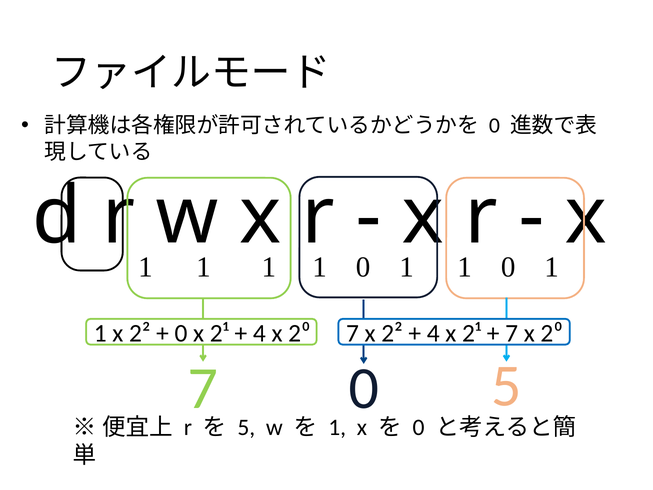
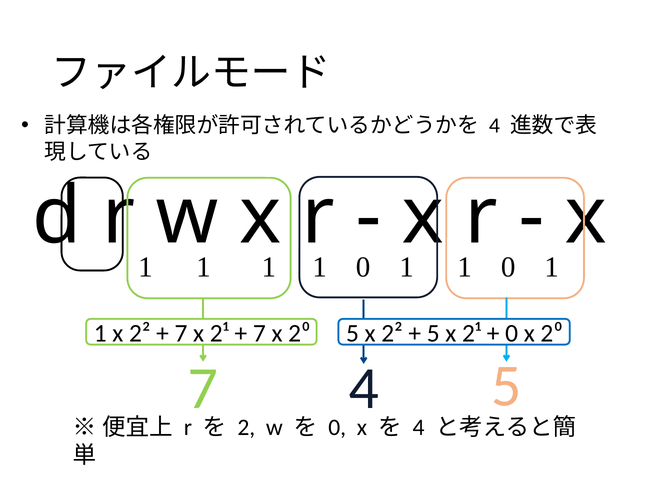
0 at (494, 126): 0 -> 4
0 at (181, 333): 0 -> 7
4 at (259, 333): 4 -> 7
2⁰ 7: 7 -> 5
4 at (433, 333): 4 -> 5
7 at (512, 333): 7 -> 0
7 0: 0 -> 4
5 at (246, 427): 5 -> 2
1 at (337, 427): 1 -> 0
0 at (419, 427): 0 -> 4
